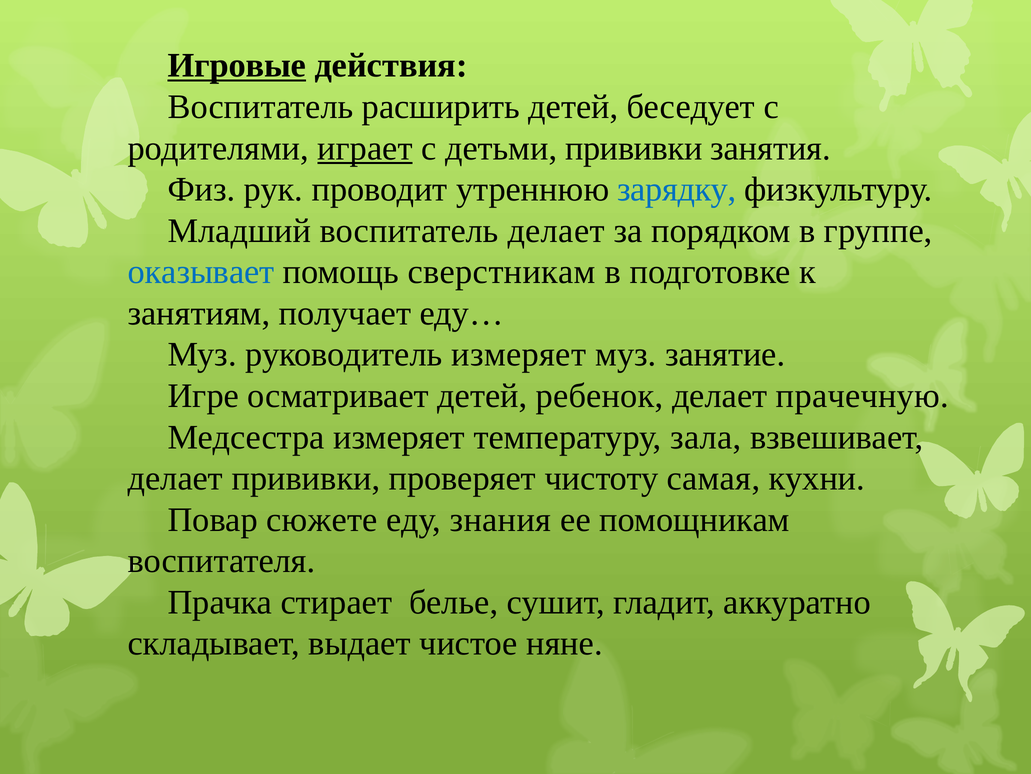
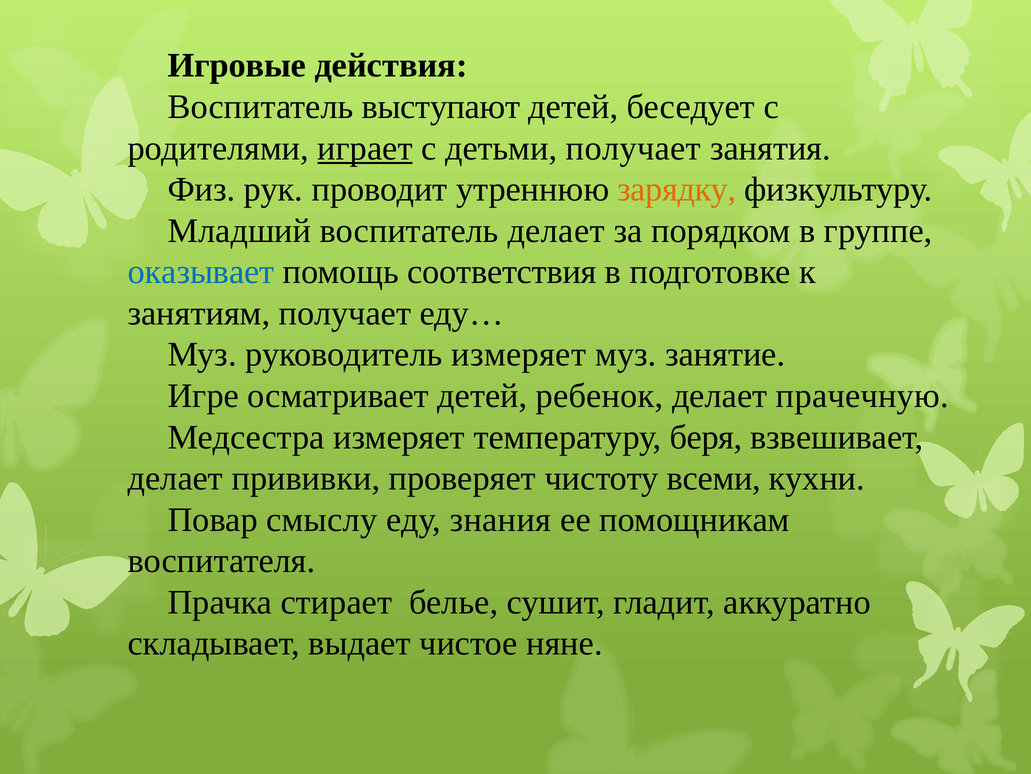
Игровые underline: present -> none
расширить: расширить -> выступают
детьми прививки: прививки -> получает
зарядку colour: blue -> orange
сверстникам: сверстникам -> соответствия
зала: зала -> беря
самая: самая -> всеми
сюжете: сюжете -> смыслу
